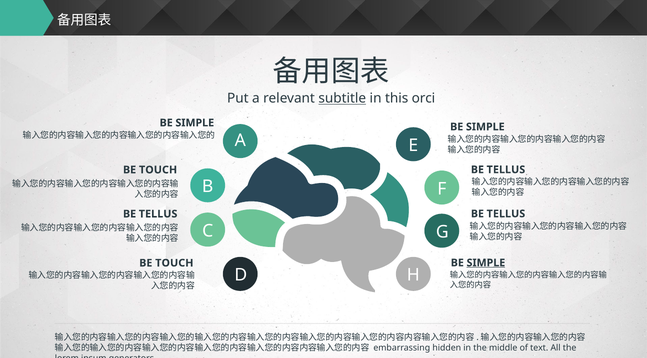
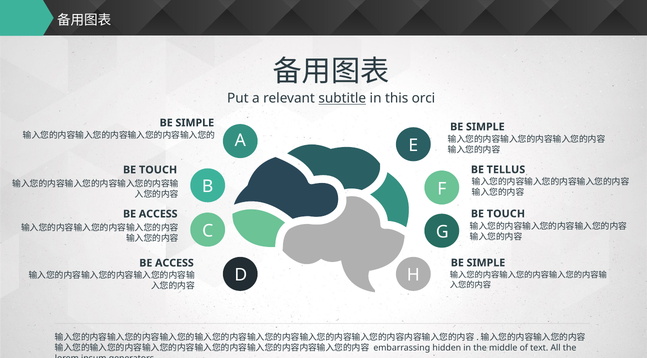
TELLUS at (506, 214): TELLUS -> TOUCH
TELLUS at (158, 214): TELLUS -> ACCESS
SIMPLE at (486, 263) underline: present -> none
TOUCH at (174, 263): TOUCH -> ACCESS
